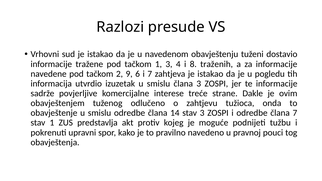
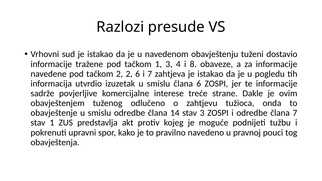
traženih: traženih -> obaveze
2 9: 9 -> 2
člana 3: 3 -> 6
